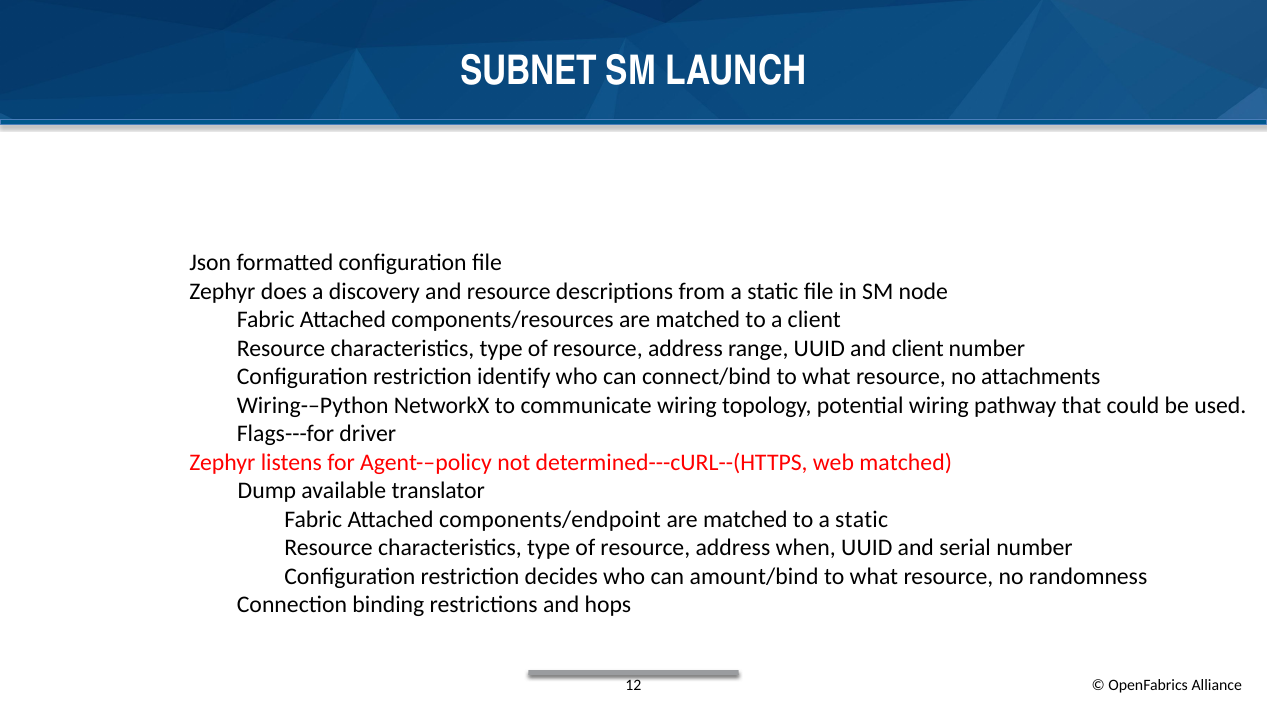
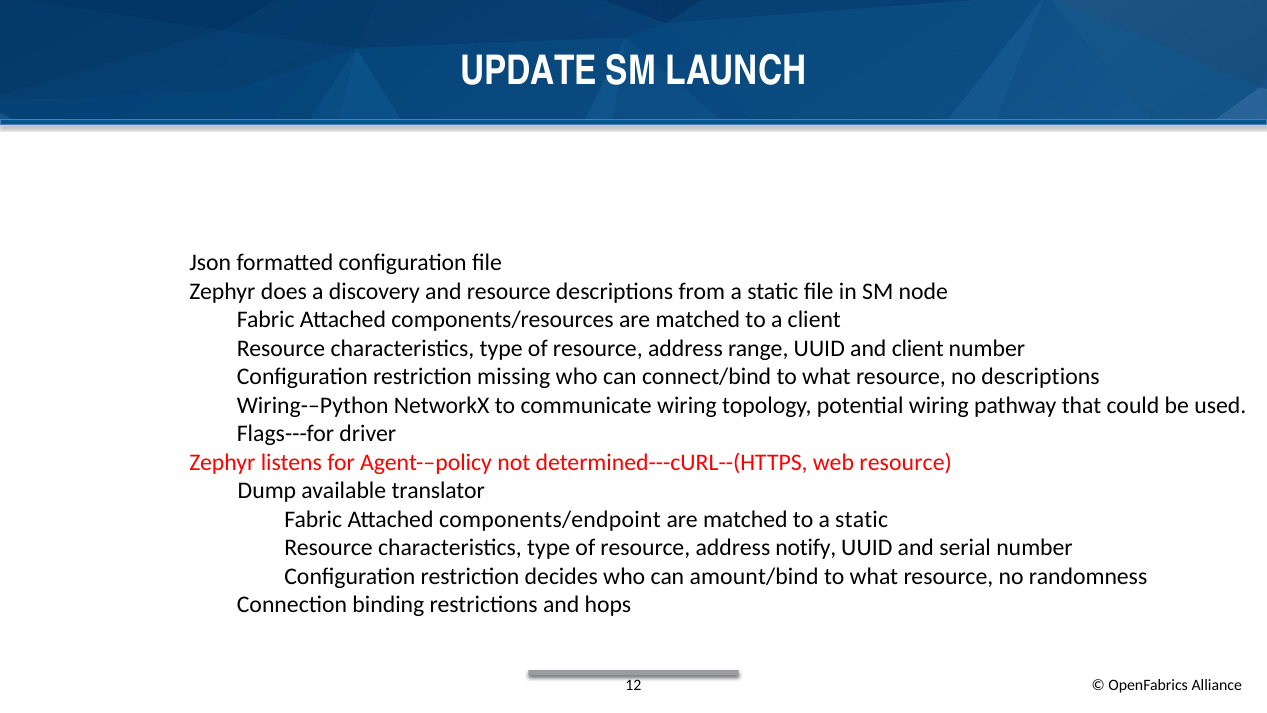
SUBNET: SUBNET -> UPDATE
identify: identify -> missing
no attachments: attachments -> descriptions
web matched: matched -> resource
when: when -> notify
